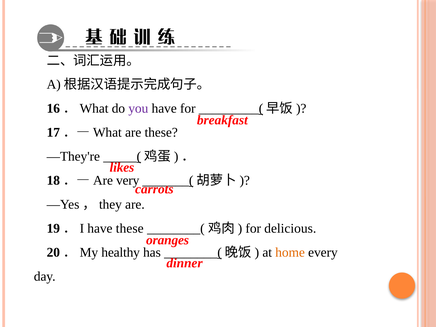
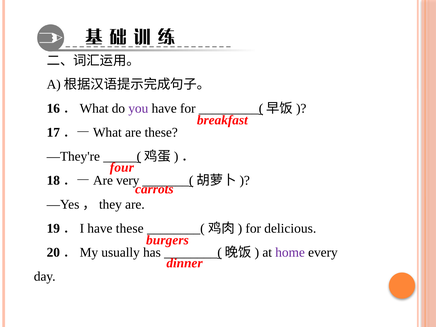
likes: likes -> four
oranges: oranges -> burgers
healthy: healthy -> usually
home colour: orange -> purple
